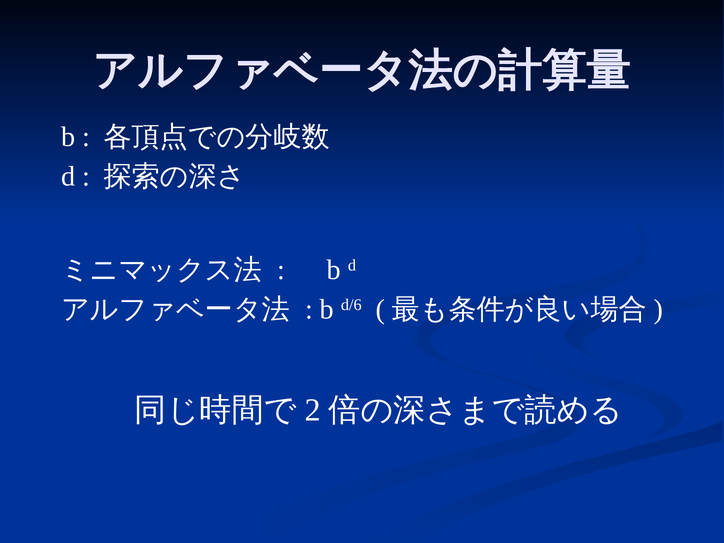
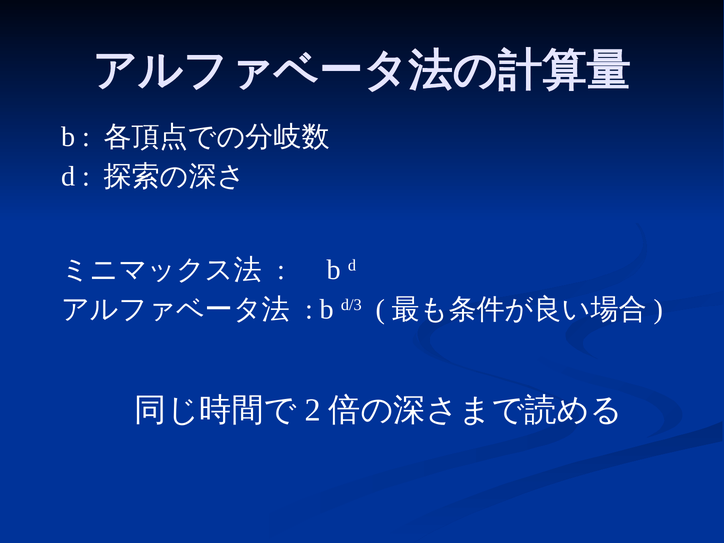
d/6: d/6 -> d/3
